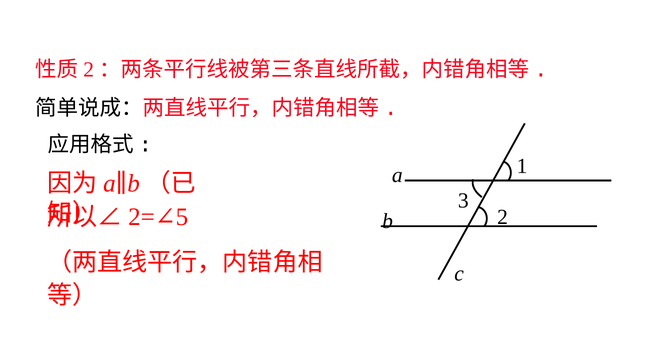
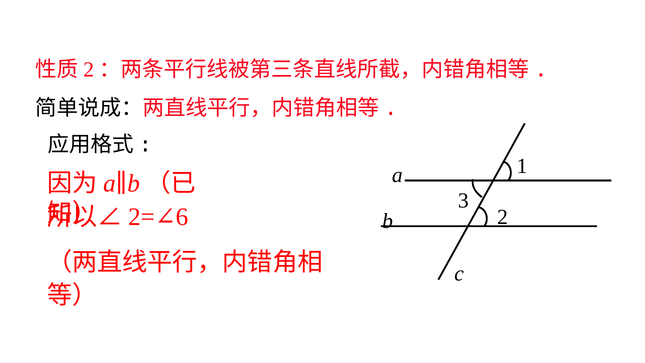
5: 5 -> 6
